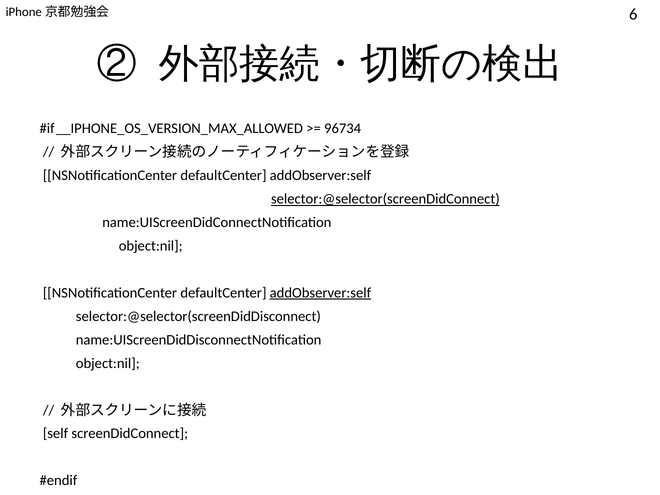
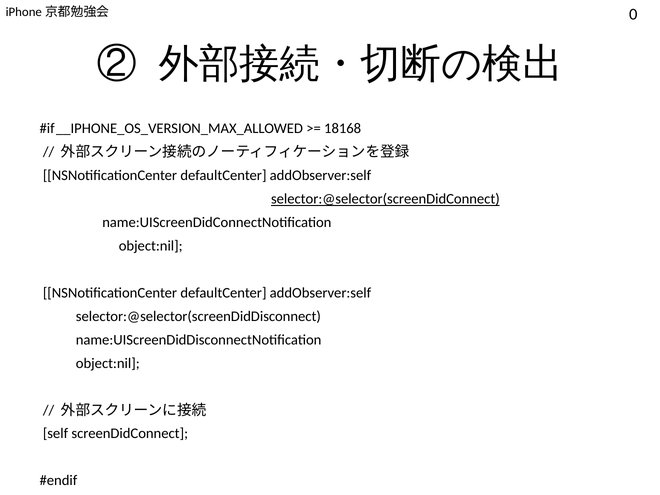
6: 6 -> 0
96734: 96734 -> 18168
addObserver:self at (320, 293) underline: present -> none
